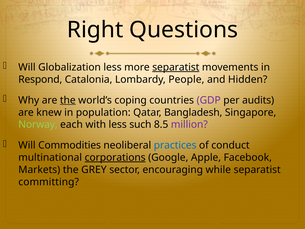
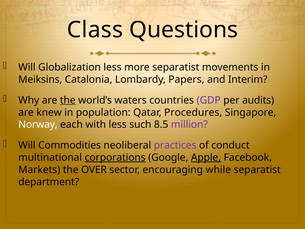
Right: Right -> Class
separatist at (176, 67) underline: present -> none
Respond: Respond -> Meiksins
People: People -> Papers
Hidden: Hidden -> Interim
coping: coping -> waters
Bangladesh: Bangladesh -> Procedures
Norway colour: light green -> white
practices colour: blue -> purple
Apple underline: none -> present
GREY: GREY -> OVER
committing: committing -> department
